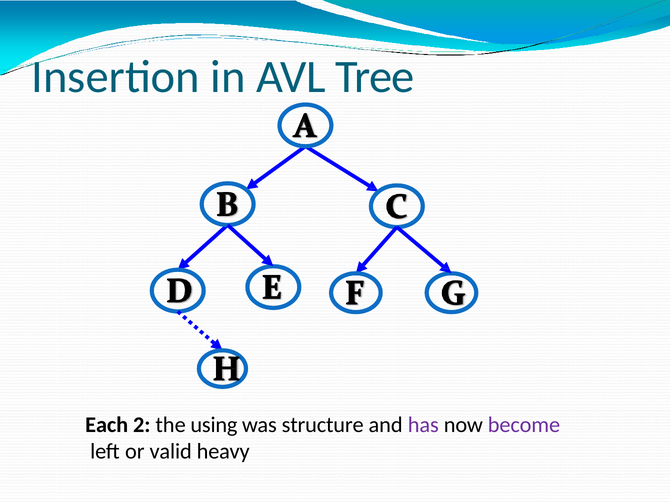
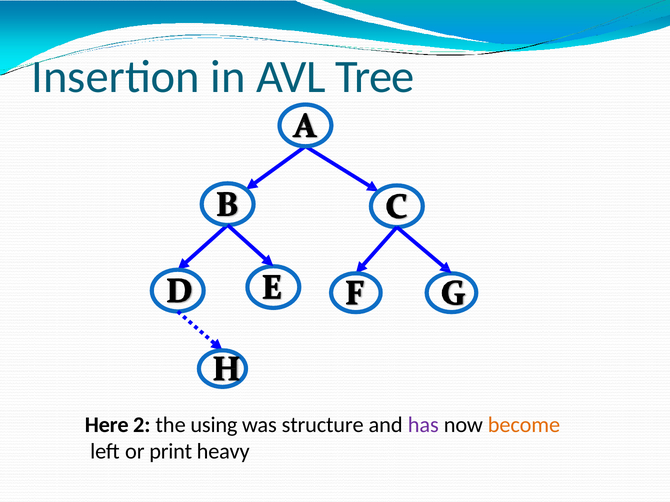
Each: Each -> Here
become colour: purple -> orange
valid: valid -> print
